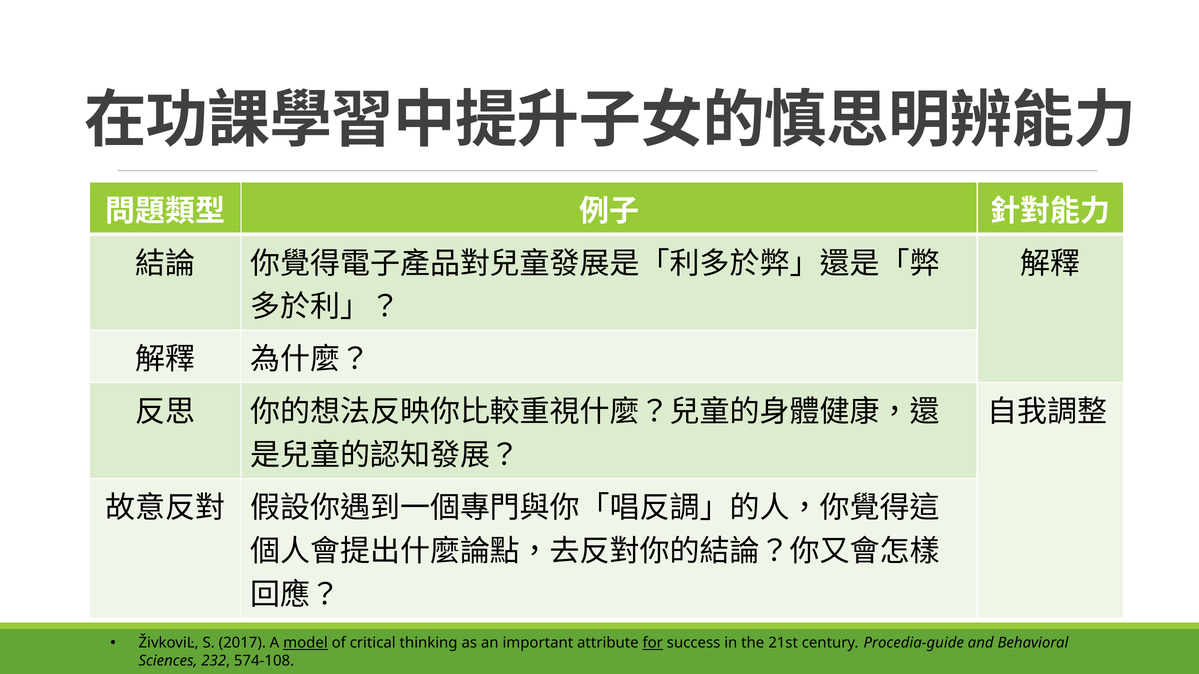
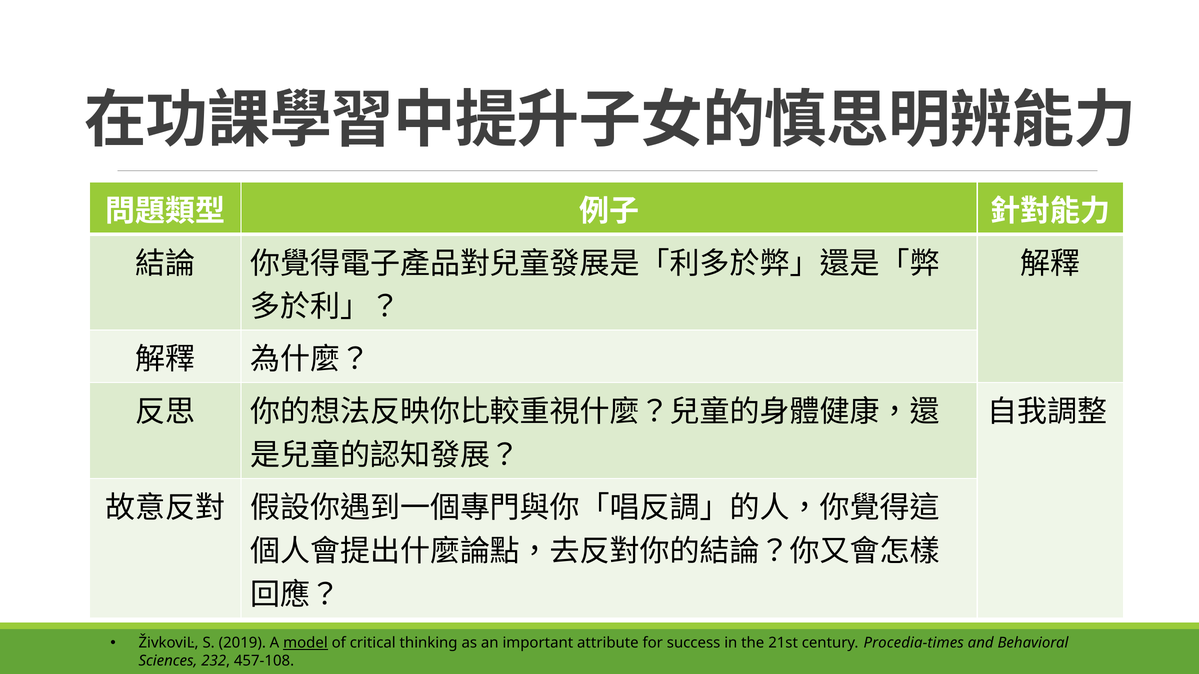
2017: 2017 -> 2019
for underline: present -> none
Procedia-guide: Procedia-guide -> Procedia-times
574-108: 574-108 -> 457-108
